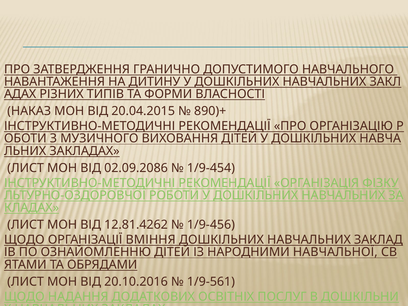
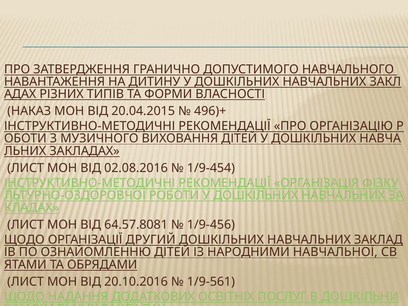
890)+: 890)+ -> 496)+
02.09.2086: 02.09.2086 -> 02.08.2016
12.81.4262: 12.81.4262 -> 64.57.8081
ВМІННЯ: ВМІННЯ -> ДРУГИЙ
